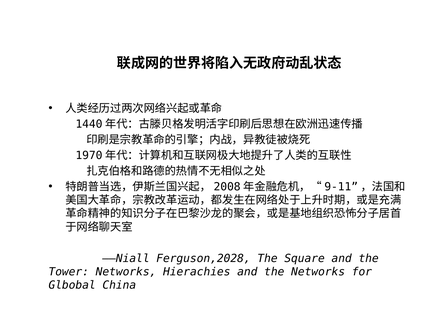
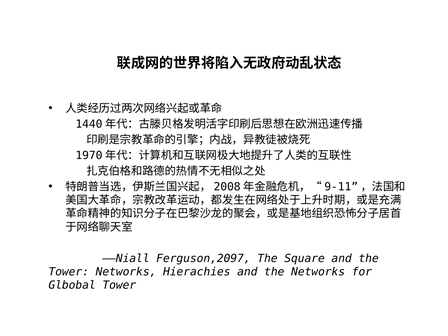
Ferguson,2028: Ferguson,2028 -> Ferguson,2097
Glbobal China: China -> Tower
